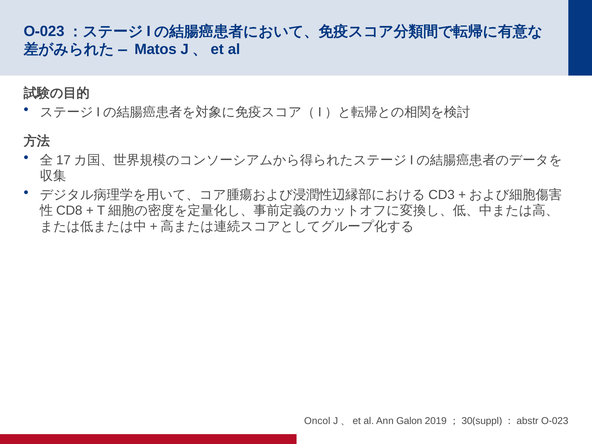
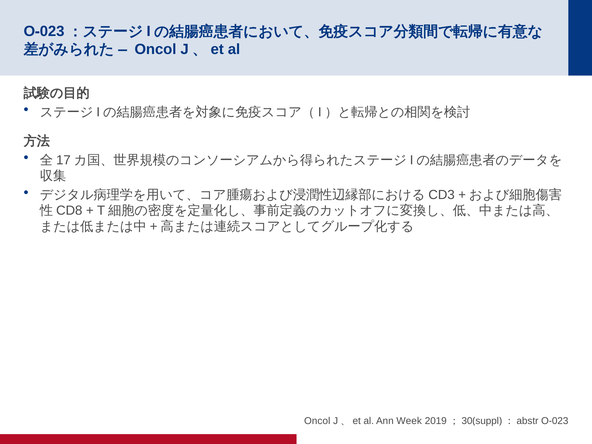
Matos at (156, 49): Matos -> Oncol
Galon: Galon -> Week
